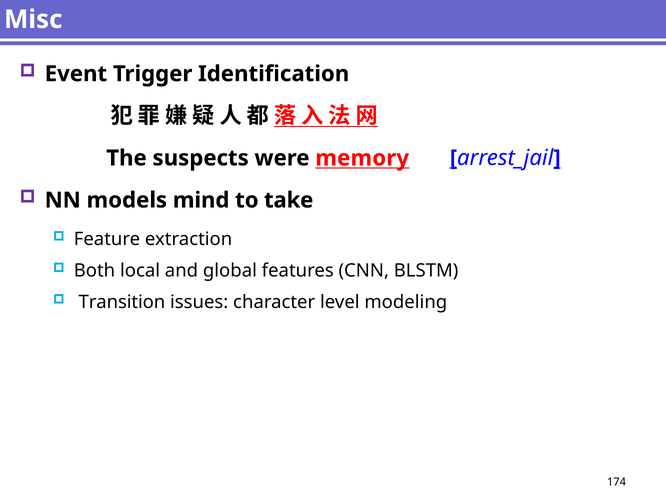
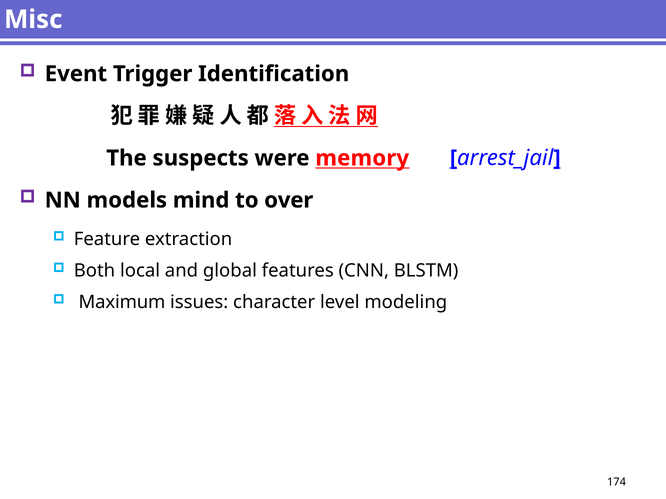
take: take -> over
Transition: Transition -> Maximum
